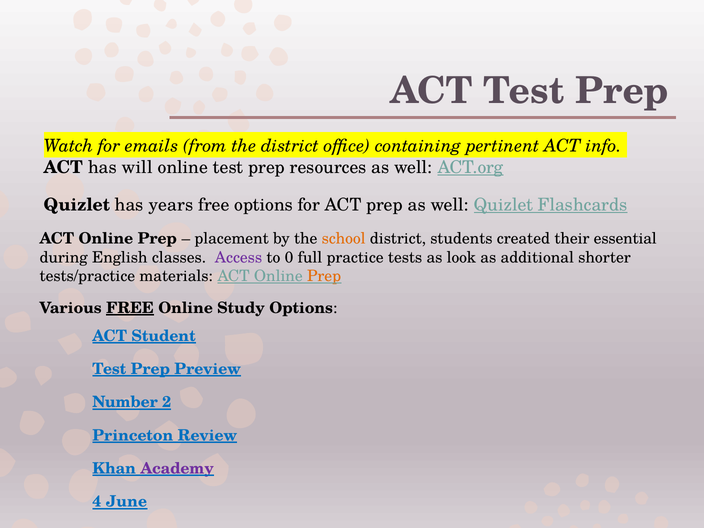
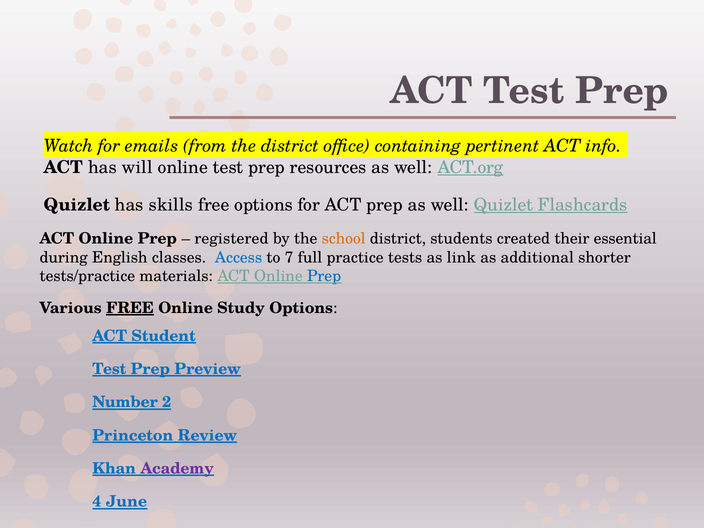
years: years -> skills
placement: placement -> registered
Access colour: purple -> blue
0: 0 -> 7
look: look -> link
Prep at (324, 276) colour: orange -> blue
